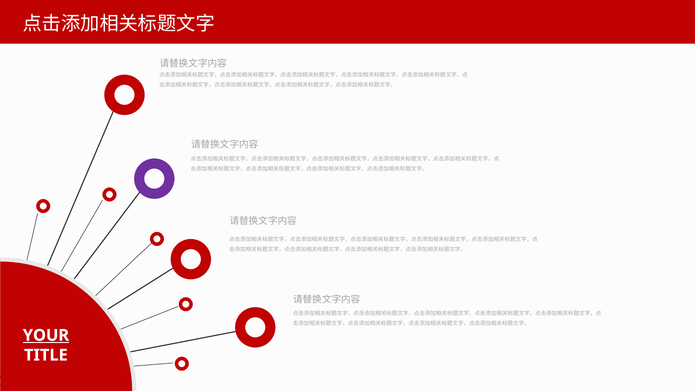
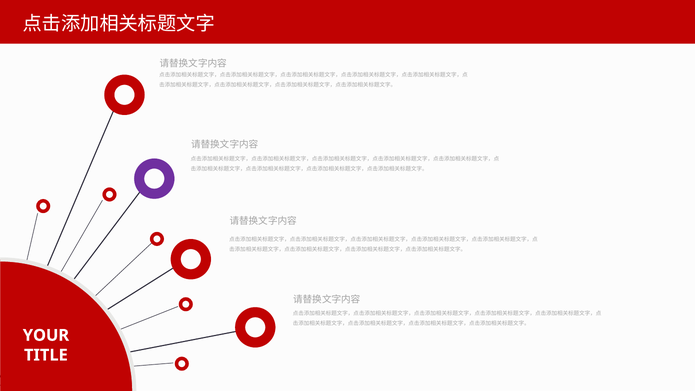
YOUR underline: present -> none
